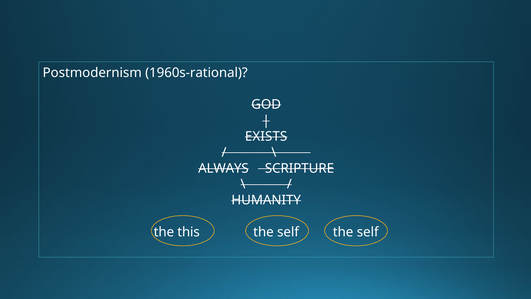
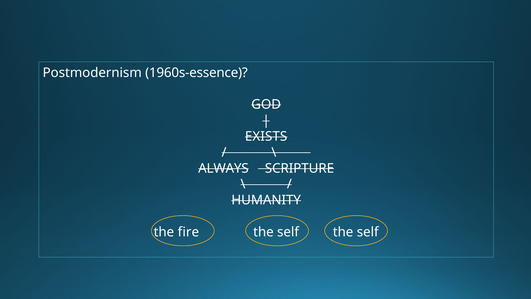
1960s-rational: 1960s-rational -> 1960s-essence
this: this -> fire
